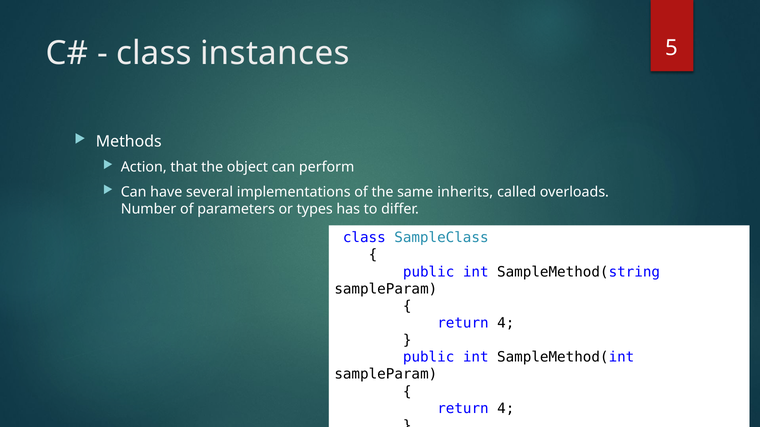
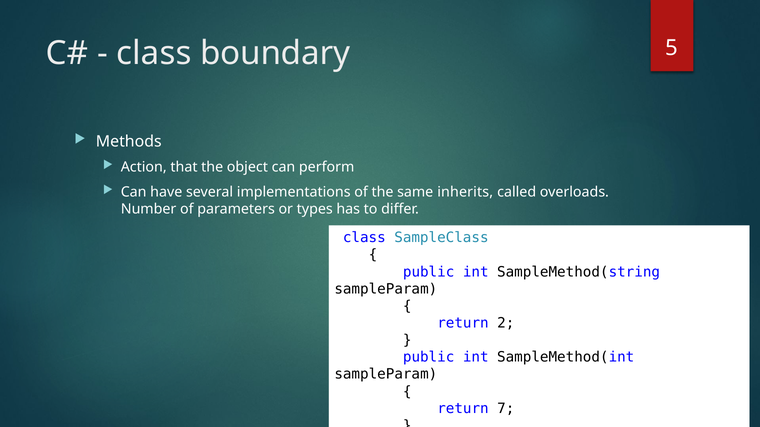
instances: instances -> boundary
4 at (506, 323): 4 -> 2
4 at (506, 409): 4 -> 7
